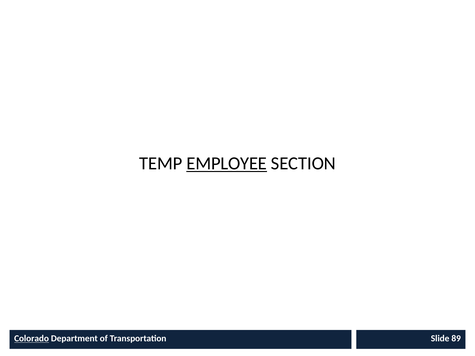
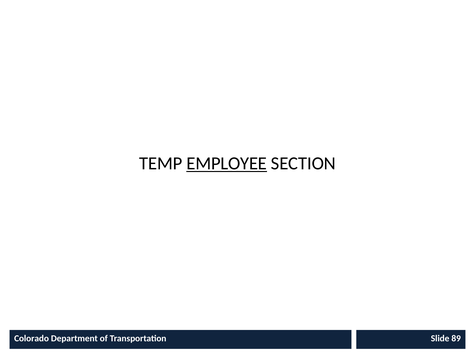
Colorado underline: present -> none
